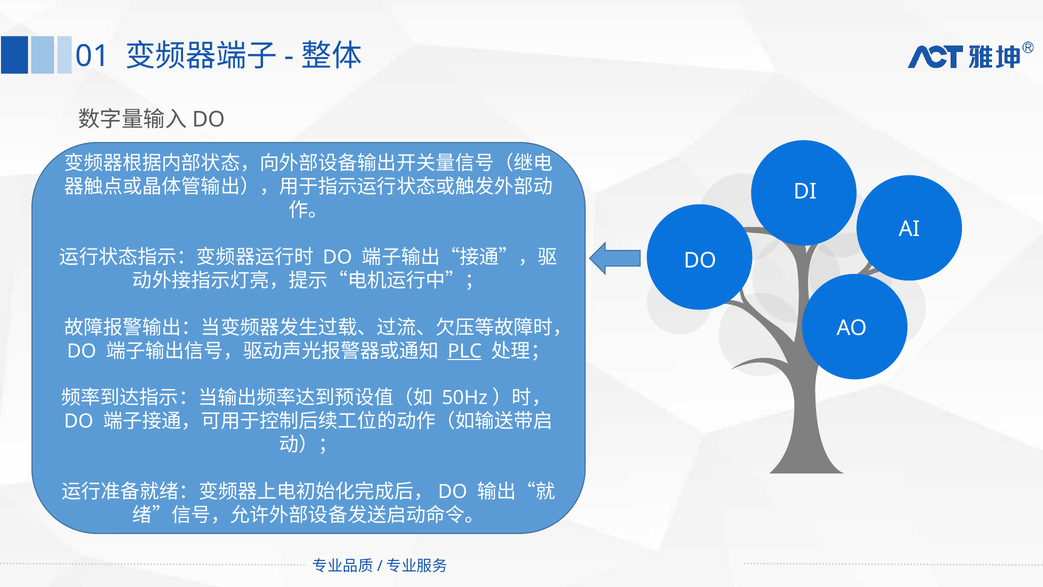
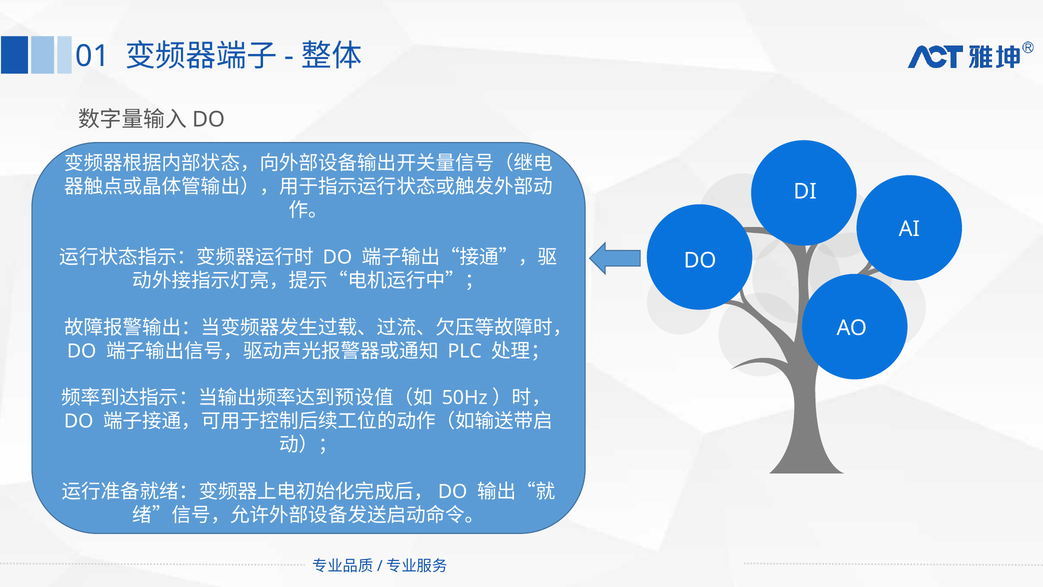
PLC underline: present -> none
